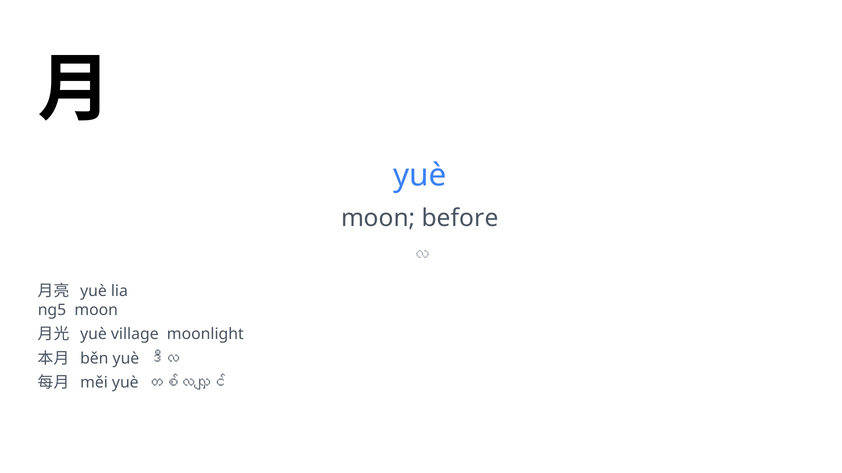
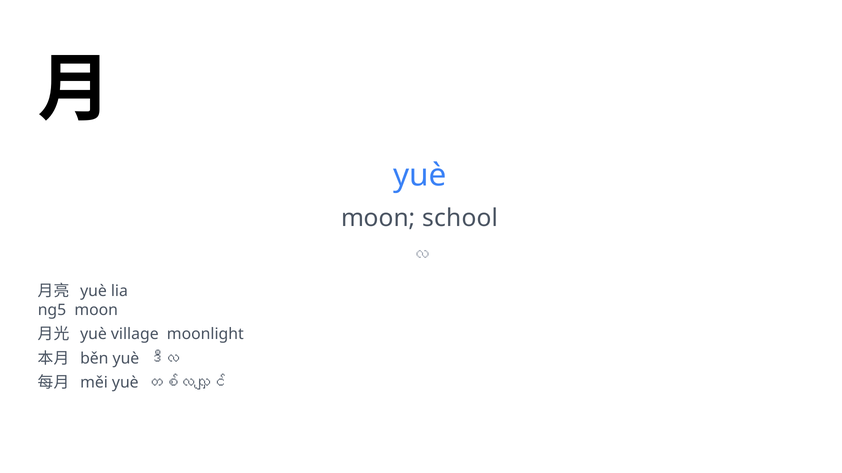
before: before -> school
